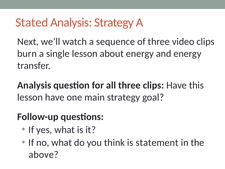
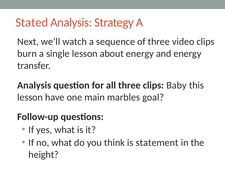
clips Have: Have -> Baby
main strategy: strategy -> marbles
above: above -> height
